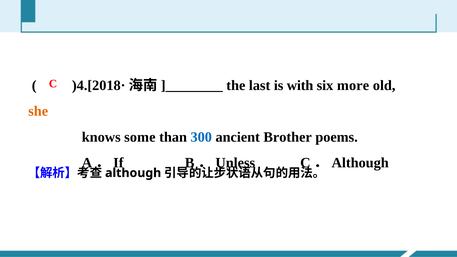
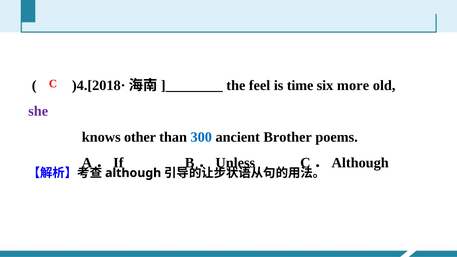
last: last -> feel
with: with -> time
she colour: orange -> purple
some: some -> other
